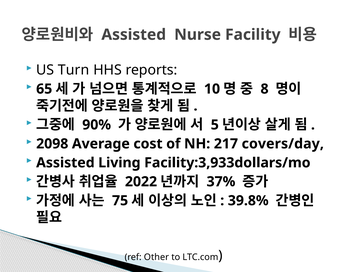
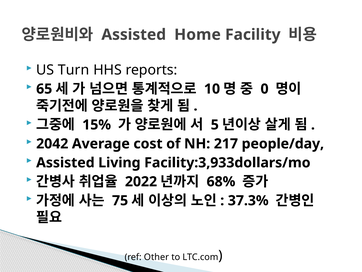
Nurse: Nurse -> Home
8: 8 -> 0
90%: 90% -> 15%
2098: 2098 -> 2042
covers/day: covers/day -> people/day
37%: 37% -> 68%
39.8%: 39.8% -> 37.3%
